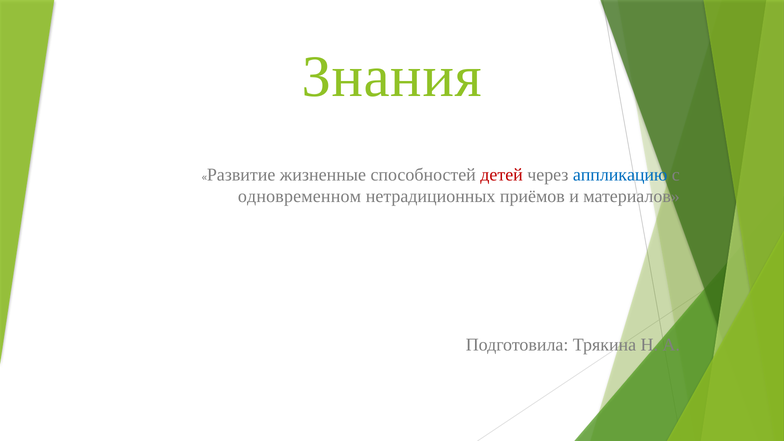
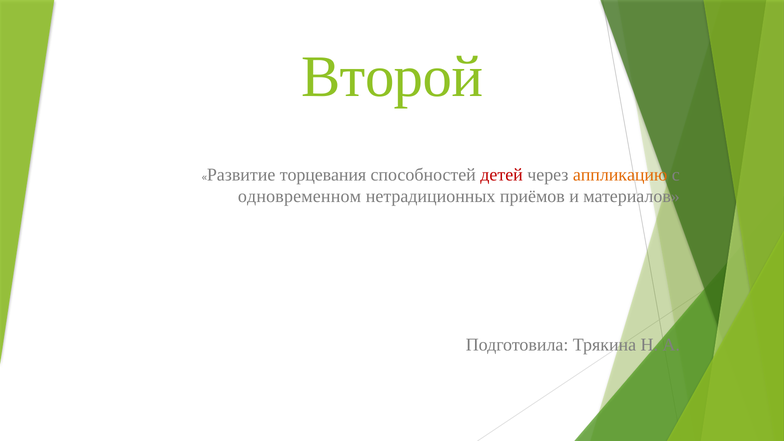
Знания: Знания -> Второй
жизненные: жизненные -> торцевания
аппликацию colour: blue -> orange
